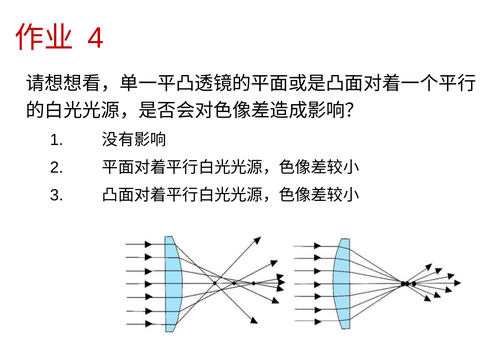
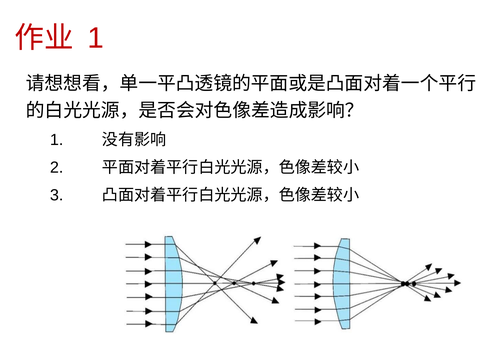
4 at (96, 38): 4 -> 1
